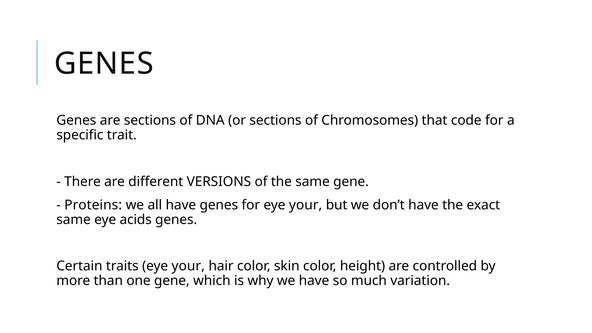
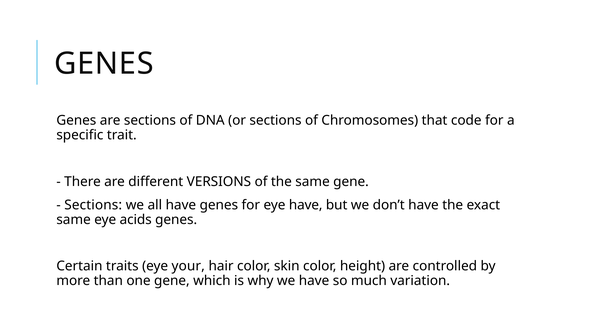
Proteins at (93, 205): Proteins -> Sections
for eye your: your -> have
